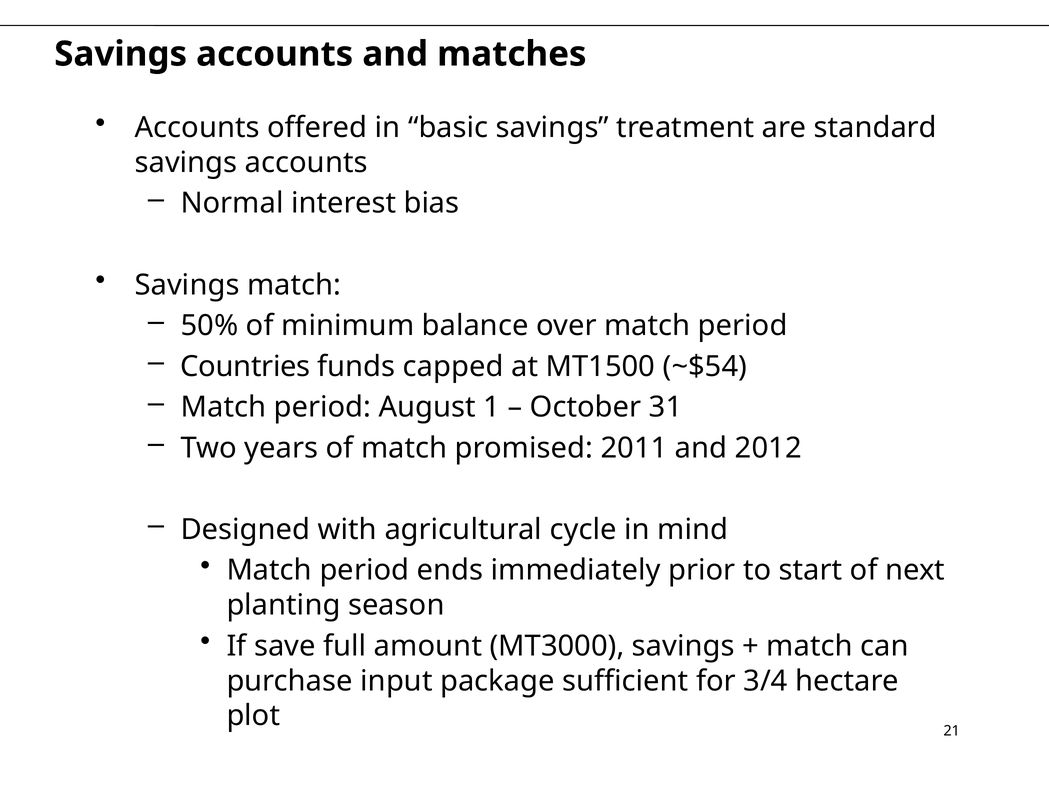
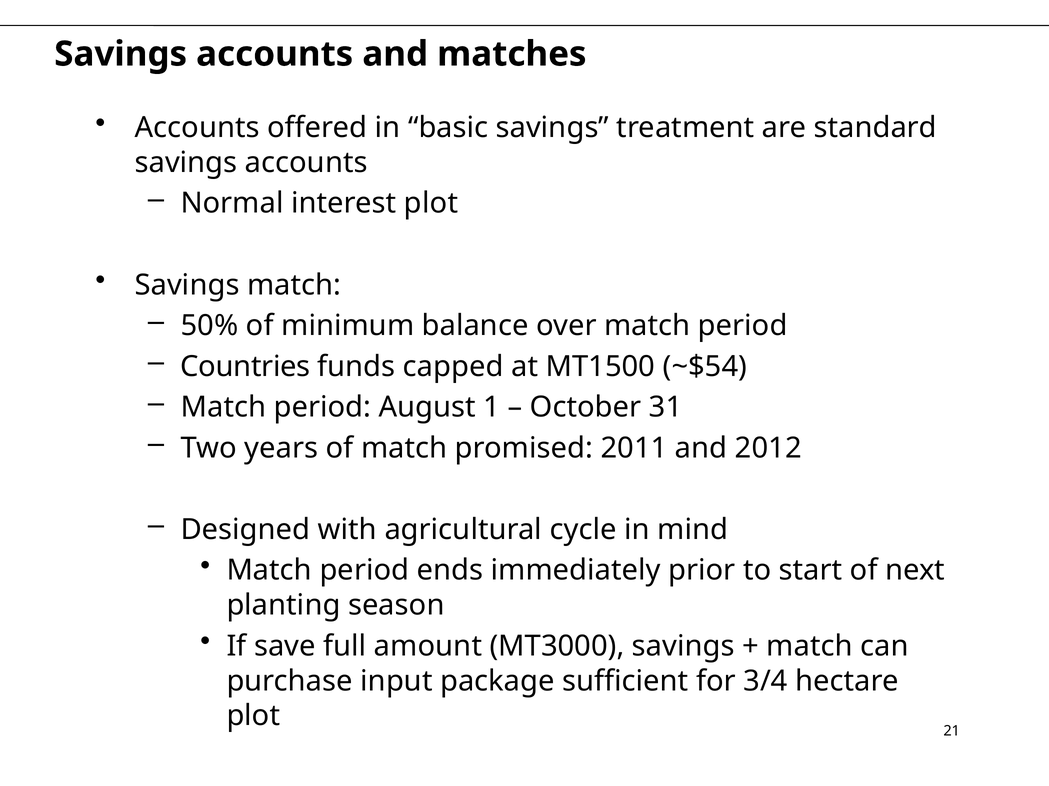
interest bias: bias -> plot
